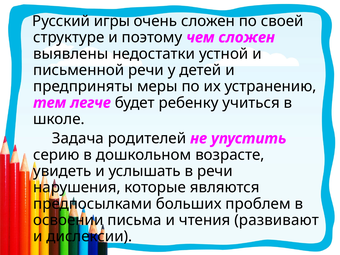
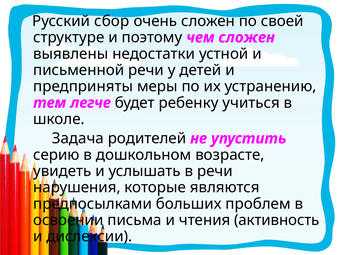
игры: игры -> сбор
развивают: развивают -> активность
